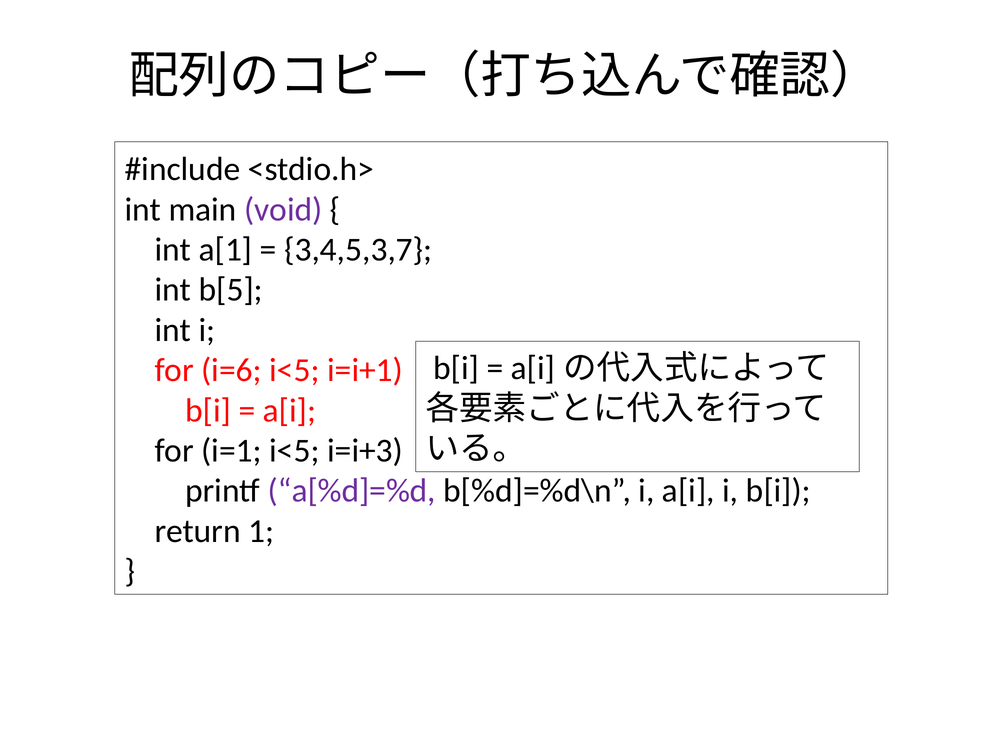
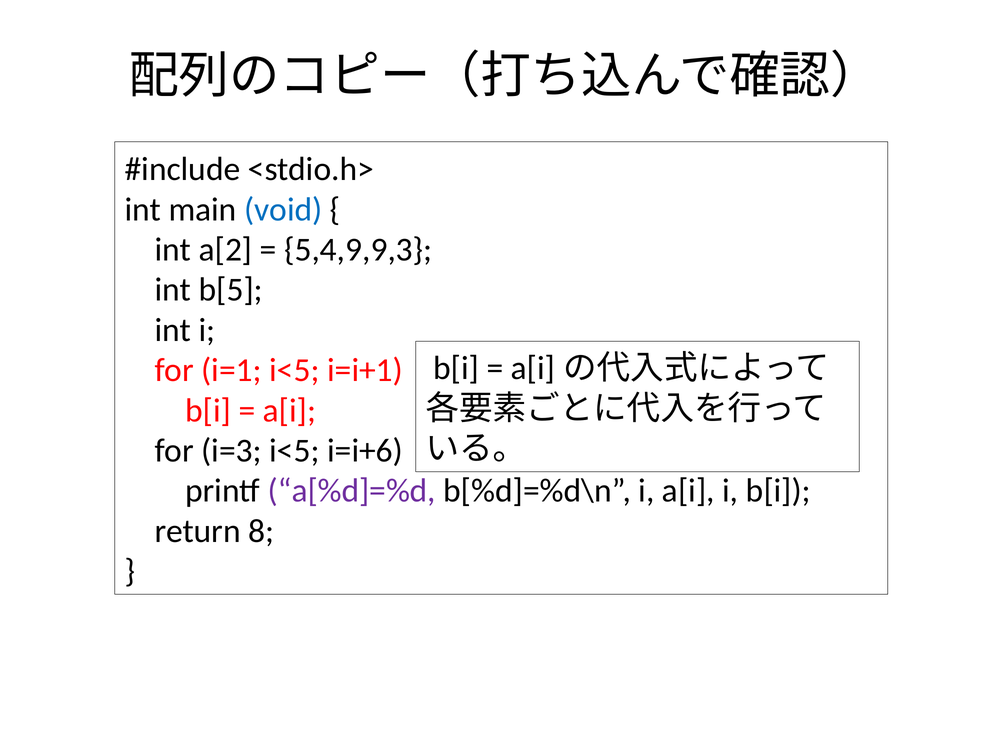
void colour: purple -> blue
a[1: a[1 -> a[2
3,4,5,3,7: 3,4,5,3,7 -> 5,4,9,9,3
i=6: i=6 -> i=1
i=1: i=1 -> i=3
i=i+3: i=i+3 -> i=i+6
1: 1 -> 8
